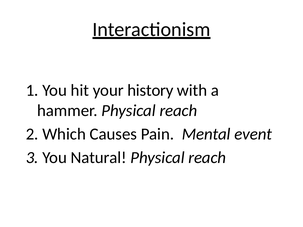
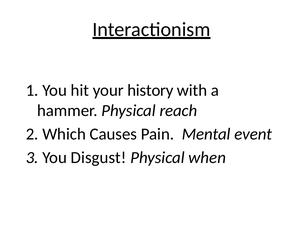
Natural: Natural -> Disgust
reach at (207, 158): reach -> when
